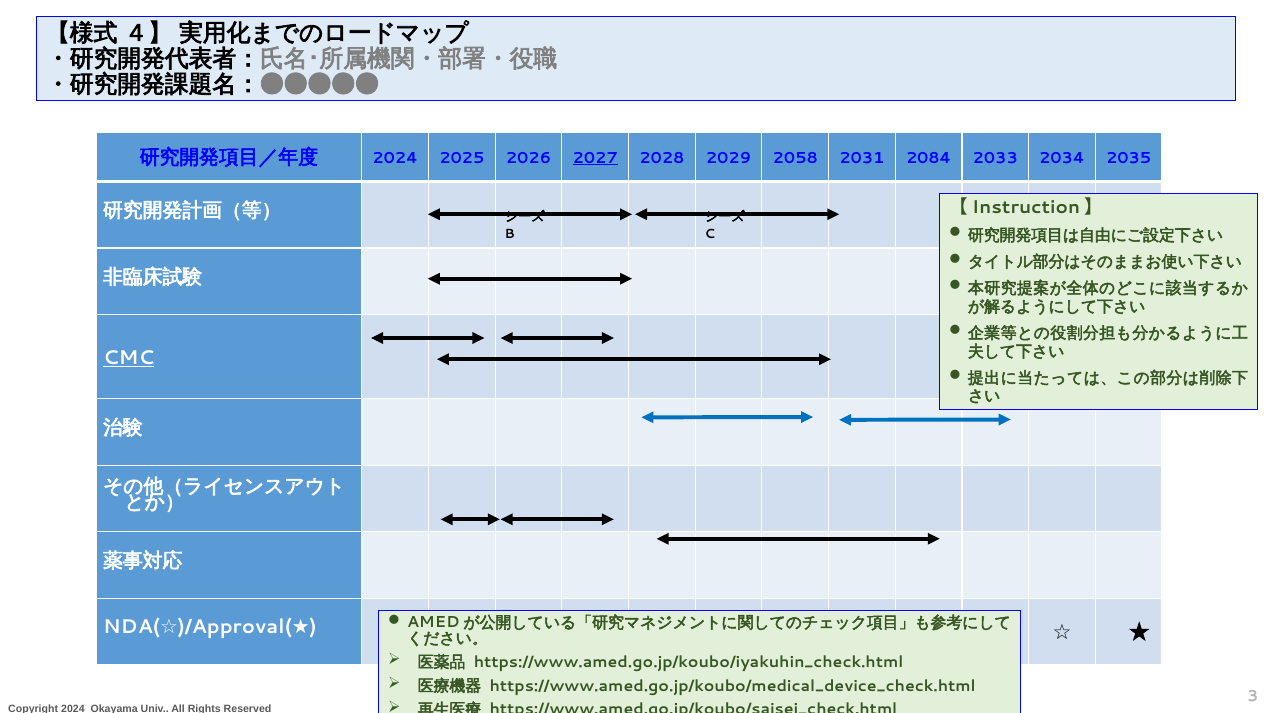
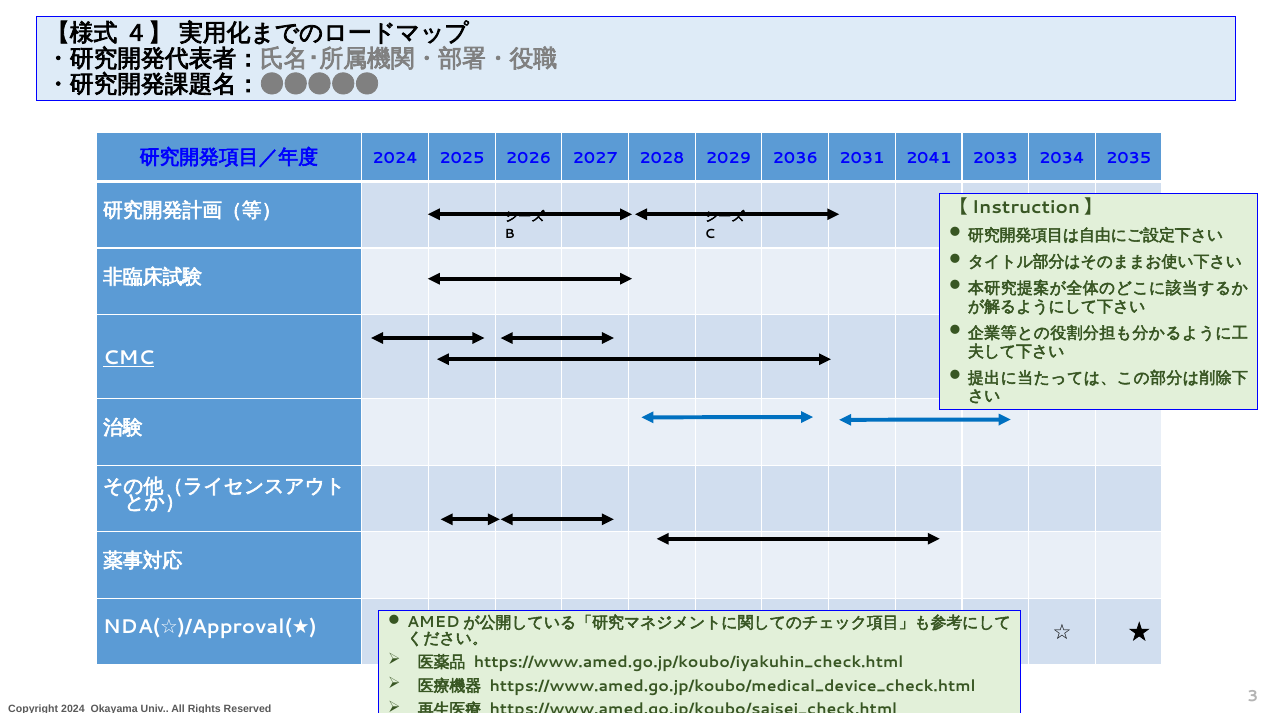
2027 underline: present -> none
2058: 2058 -> 2036
2084: 2084 -> 2041
